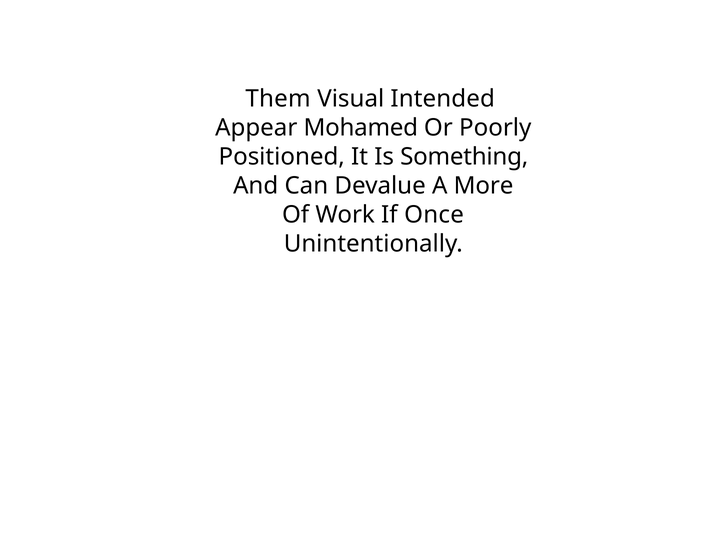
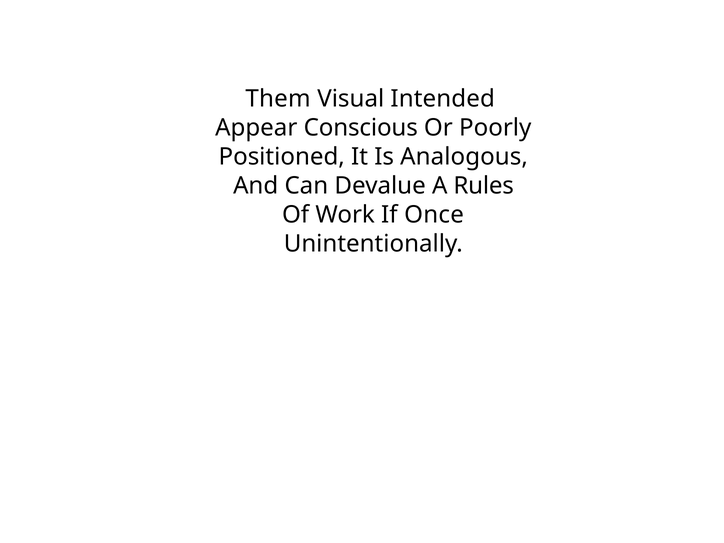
Mohamed: Mohamed -> Conscious
Something: Something -> Analogous
More: More -> Rules
